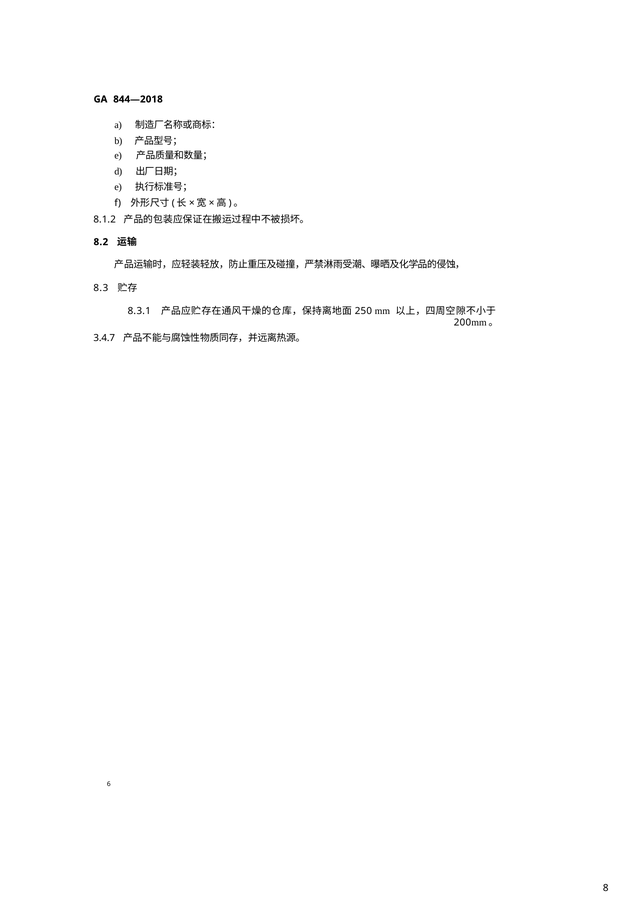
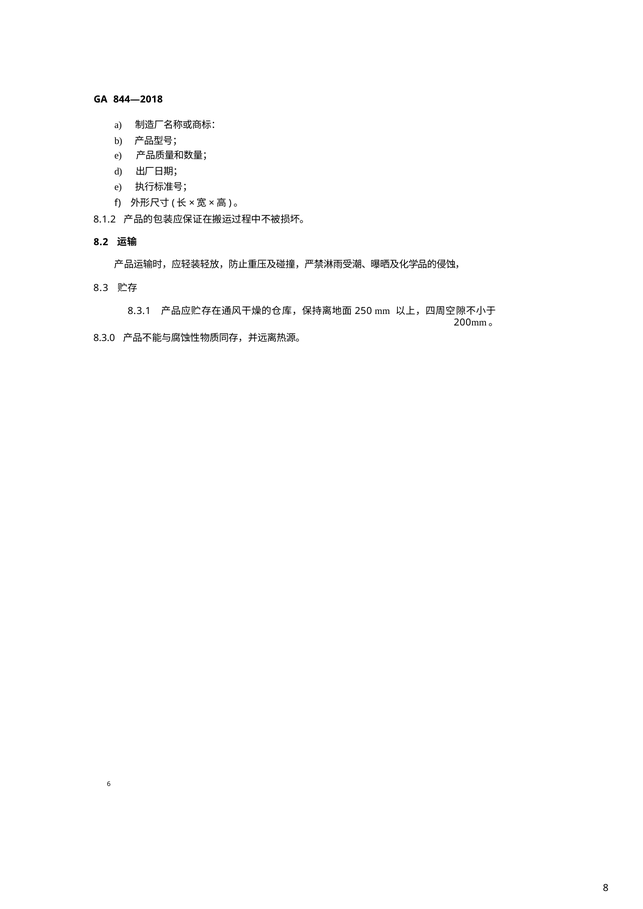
3.4.7: 3.4.7 -> 8.3.0
